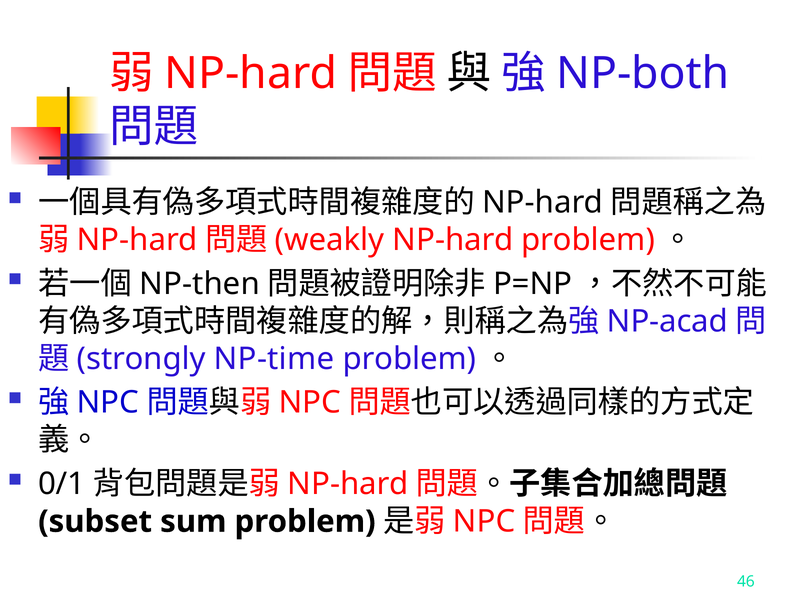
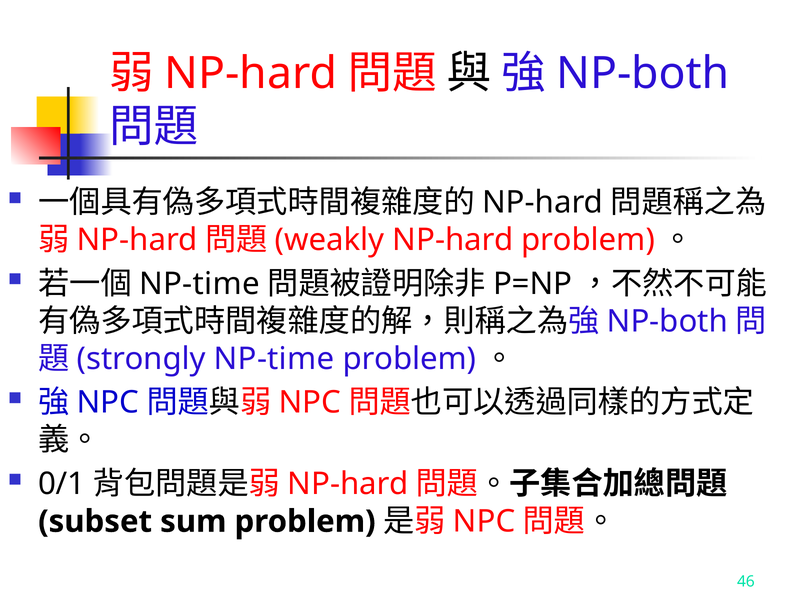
NP-then at (200, 283): NP-then -> NP-time
NP-acad at (667, 321): NP-acad -> NP-both
